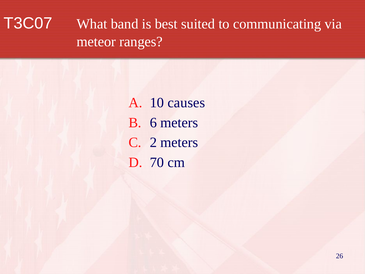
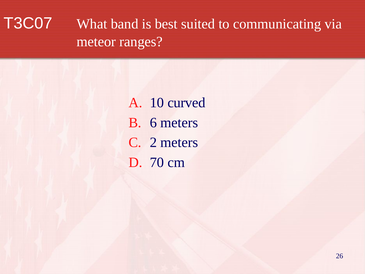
causes: causes -> curved
